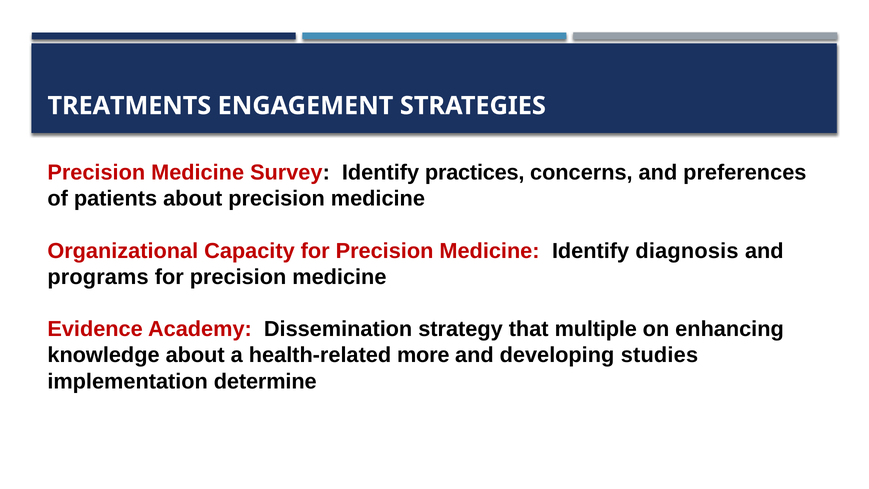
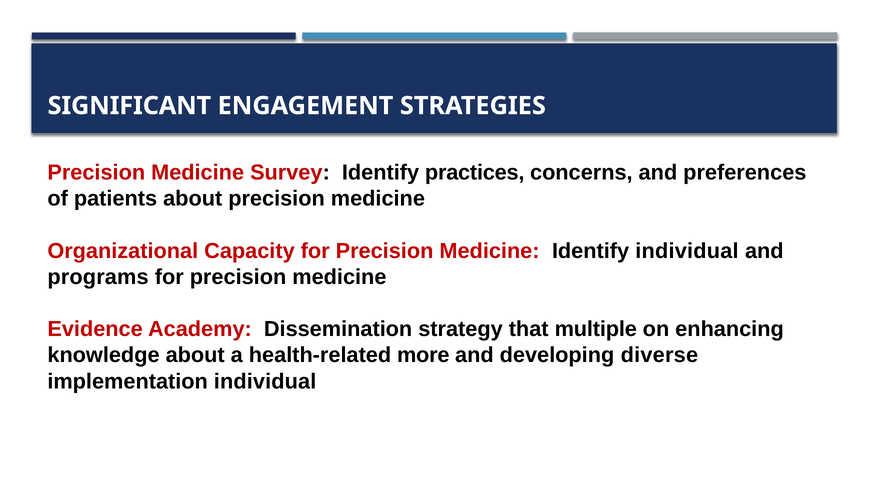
TREATMENTS: TREATMENTS -> SIGNIFICANT
Identify diagnosis: diagnosis -> individual
studies: studies -> diverse
implementation determine: determine -> individual
